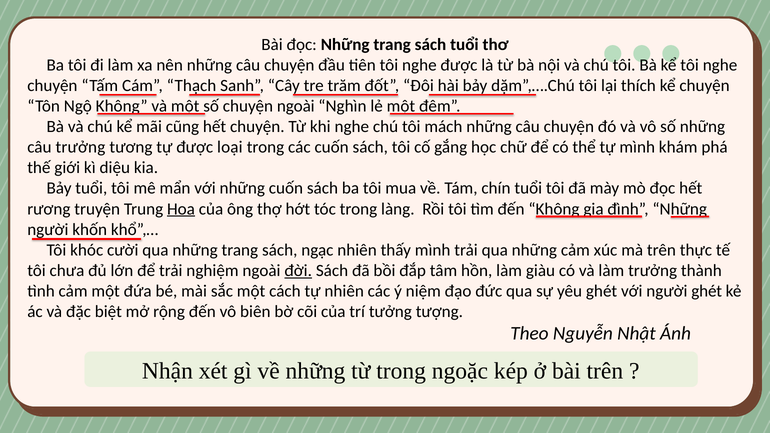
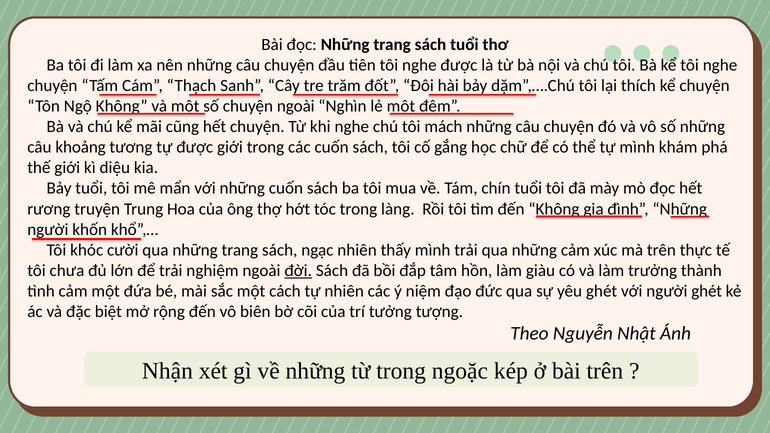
câu trưởng: trưởng -> khoảng
được loại: loại -> giới
Hoa underline: present -> none
